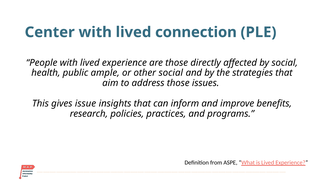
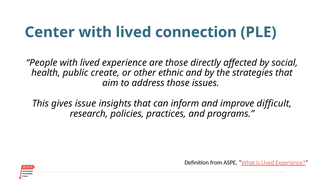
ample: ample -> create
other social: social -> ethnic
benefits: benefits -> difficult
